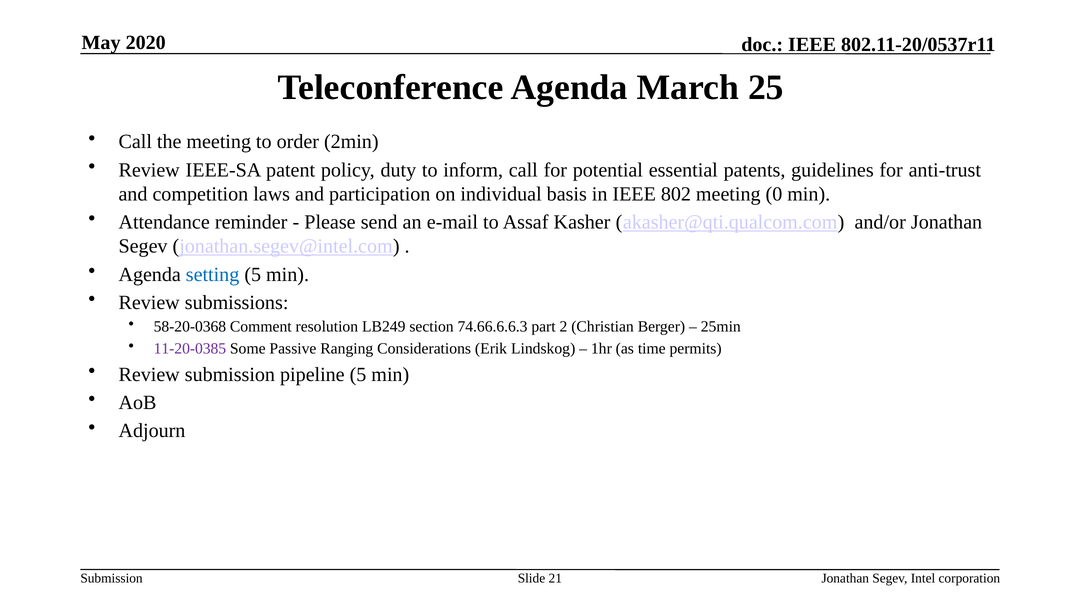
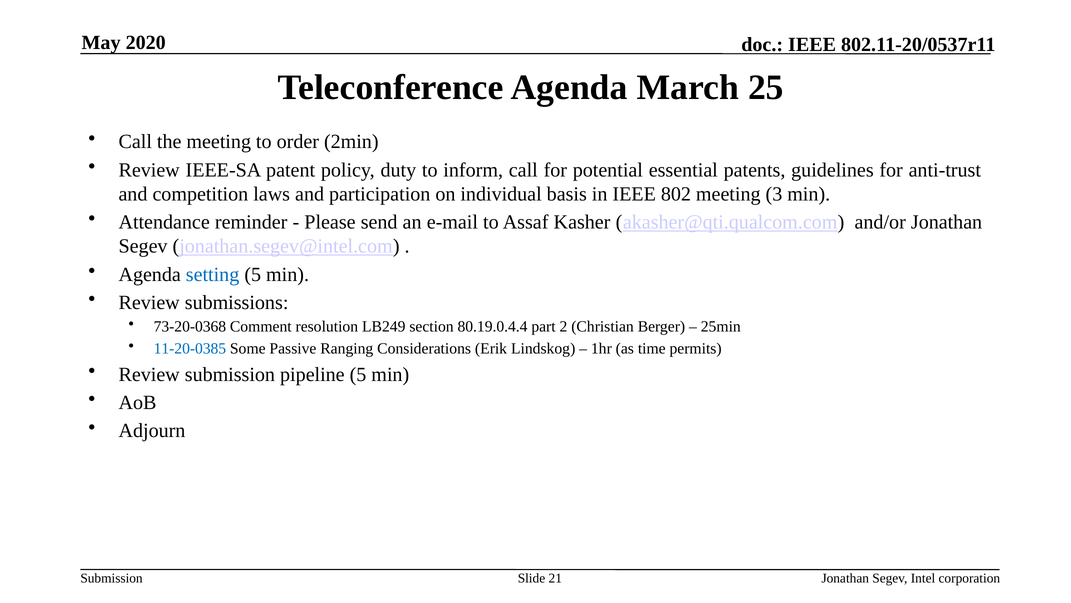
0: 0 -> 3
58-20-0368: 58-20-0368 -> 73-20-0368
74.66.6.6.3: 74.66.6.6.3 -> 80.19.0.4.4
11-20-0385 colour: purple -> blue
